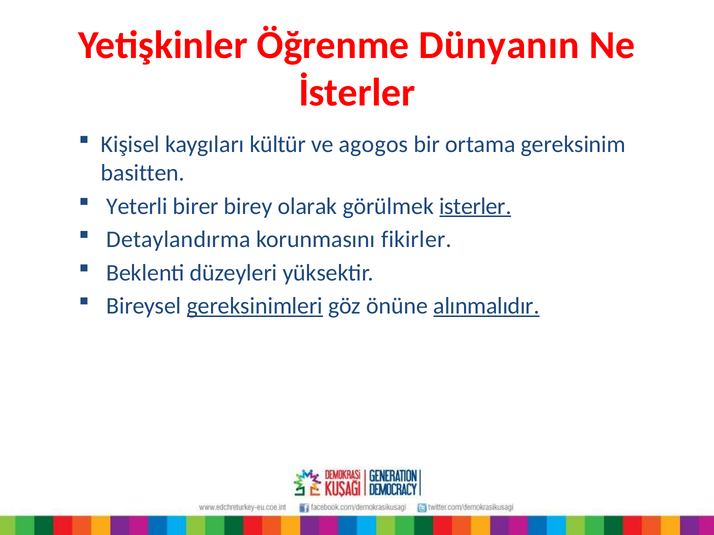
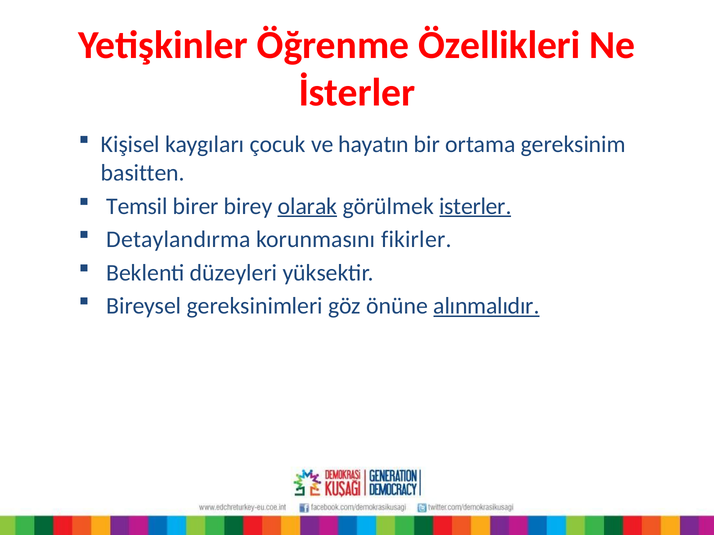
Dünyanın: Dünyanın -> Özellikleri
kültür: kültür -> çocuk
agogos: agogos -> hayatın
Yeterli: Yeterli -> Temsil
olarak underline: none -> present
gereksinimleri underline: present -> none
